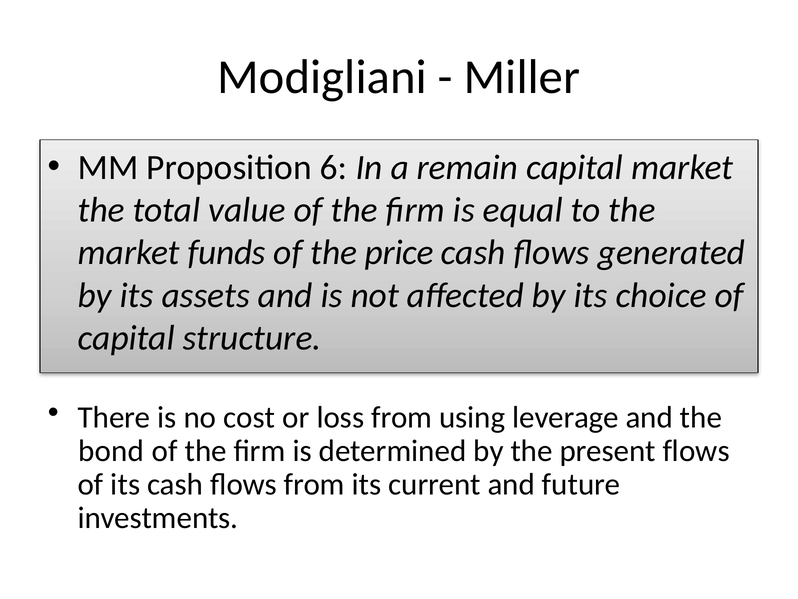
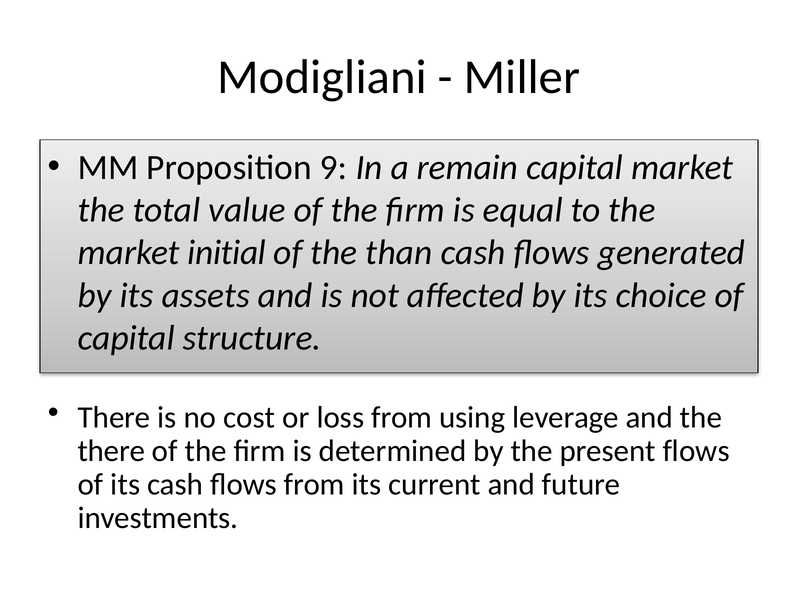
6: 6 -> 9
funds: funds -> initial
price: price -> than
bond at (111, 451): bond -> there
